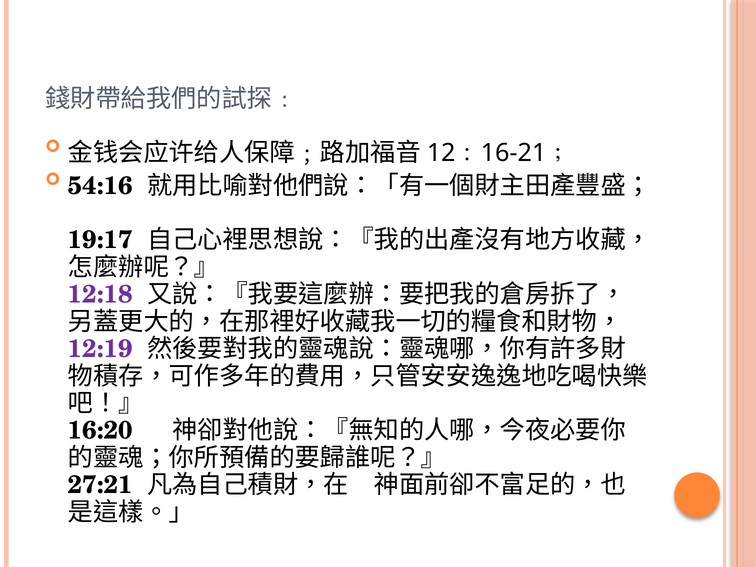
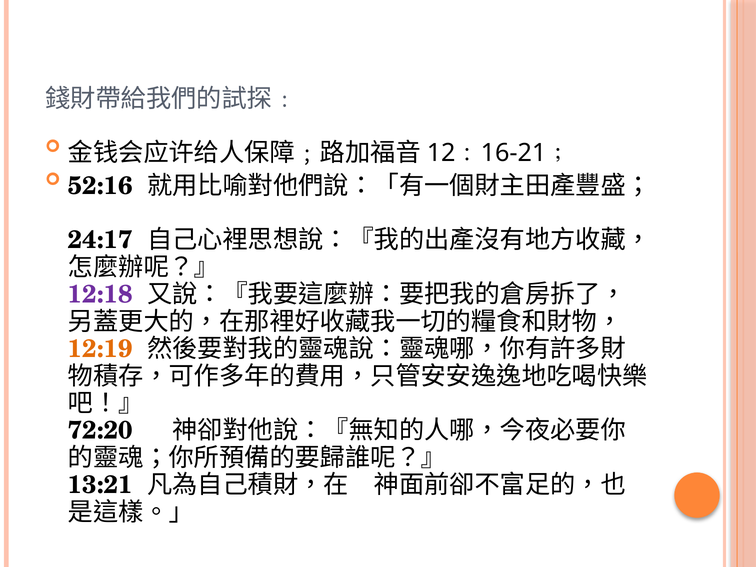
54:16: 54:16 -> 52:16
19:17: 19:17 -> 24:17
12:19 colour: purple -> orange
16:20: 16:20 -> 72:20
27:21: 27:21 -> 13:21
